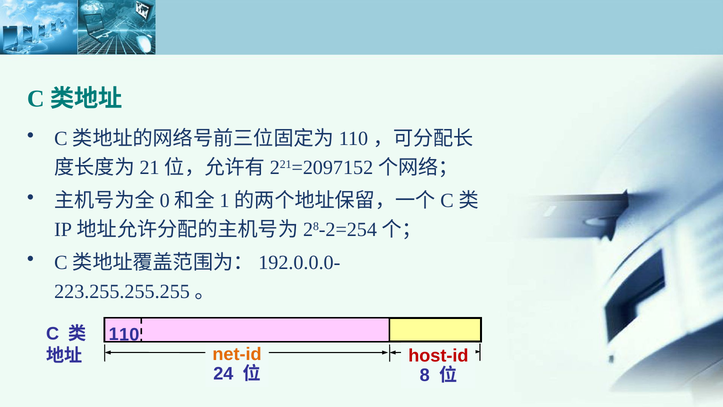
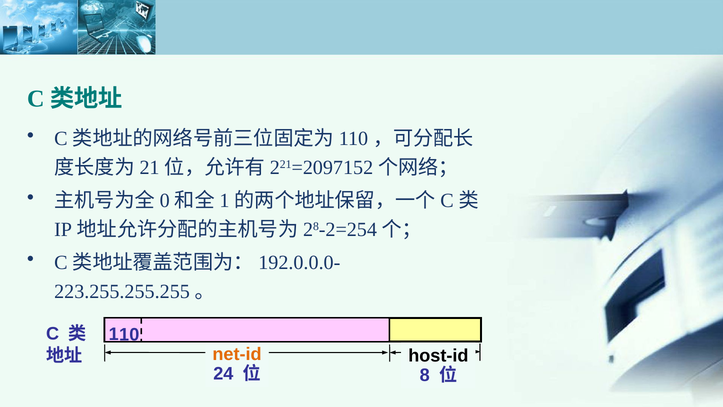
host-id colour: red -> black
